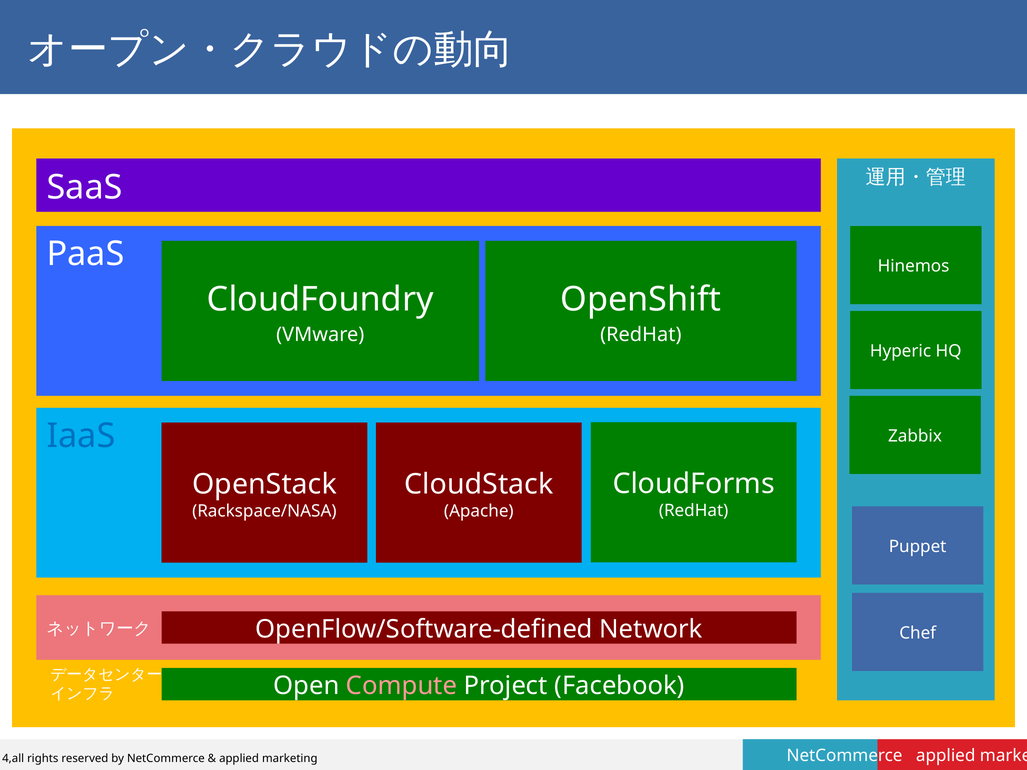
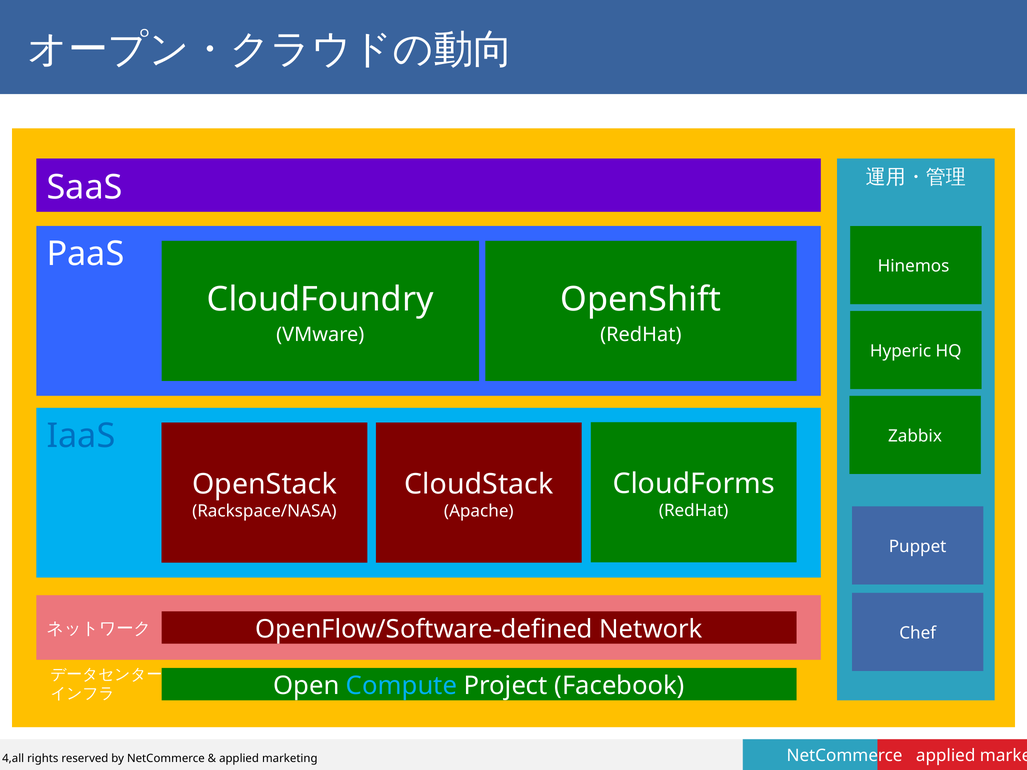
Compute colour: pink -> light blue
